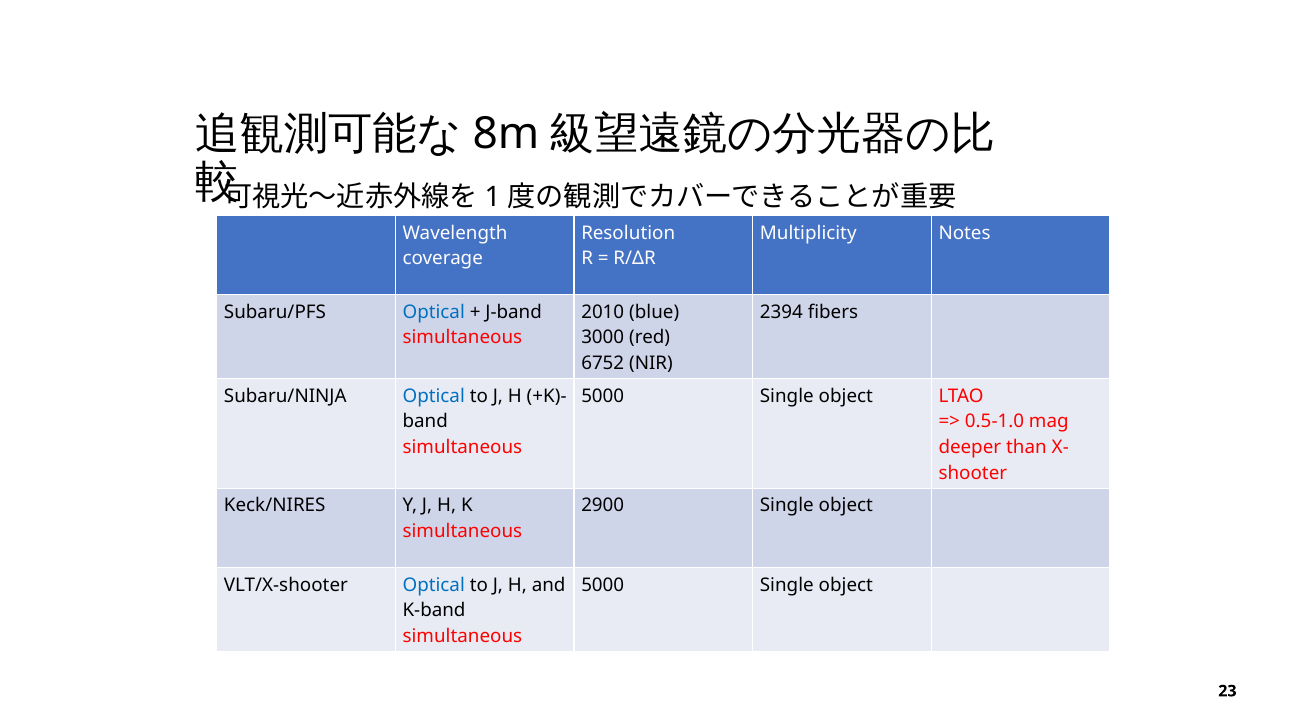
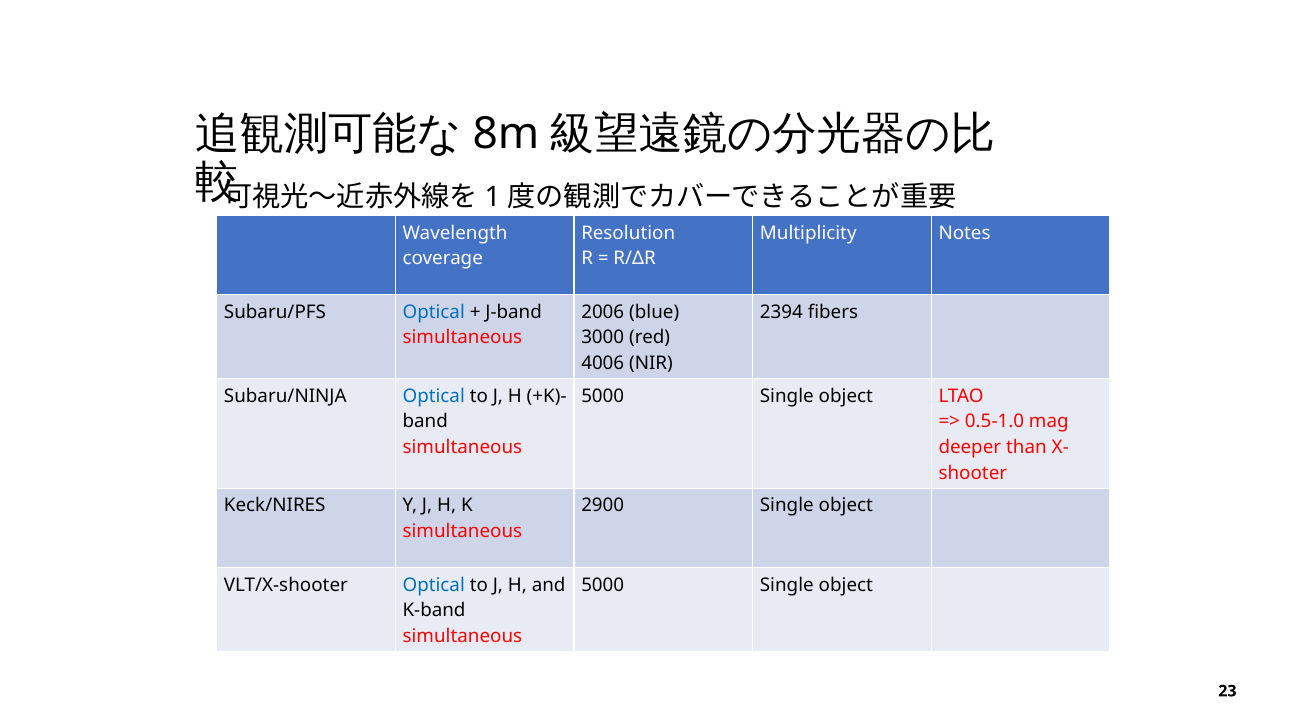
2010: 2010 -> 2006
6752: 6752 -> 4006
